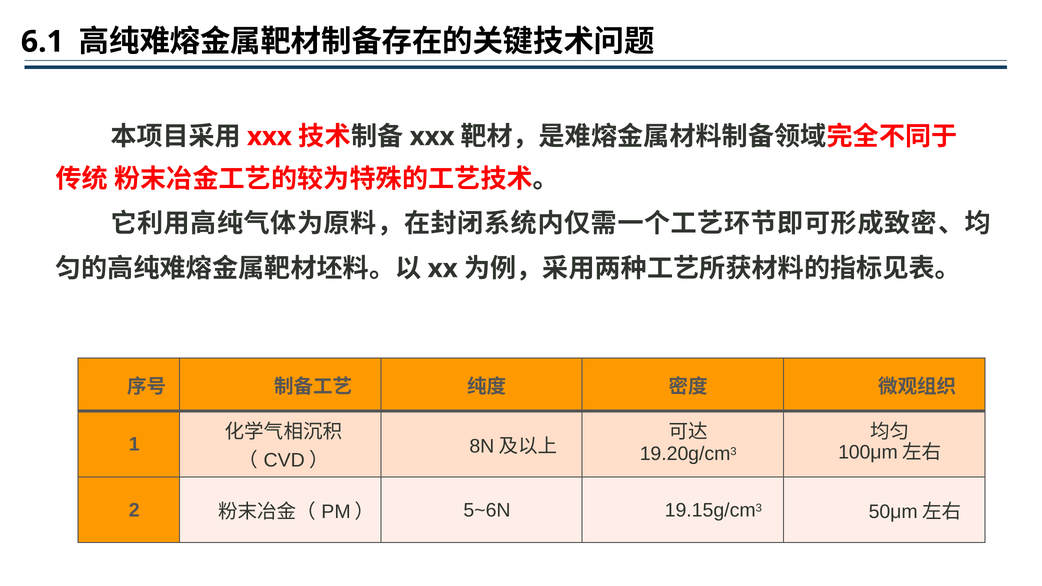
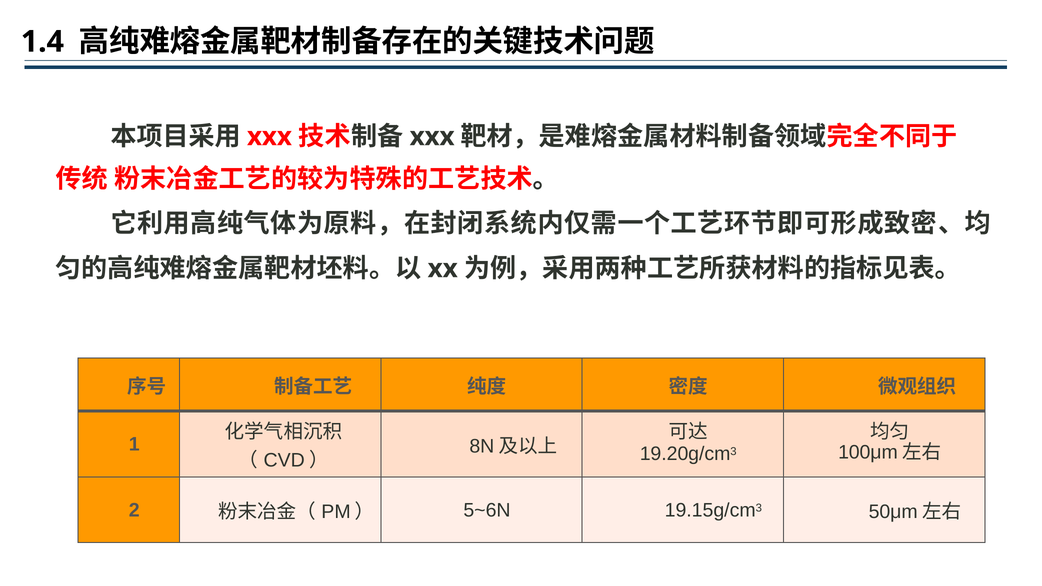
6.1: 6.1 -> 1.4
